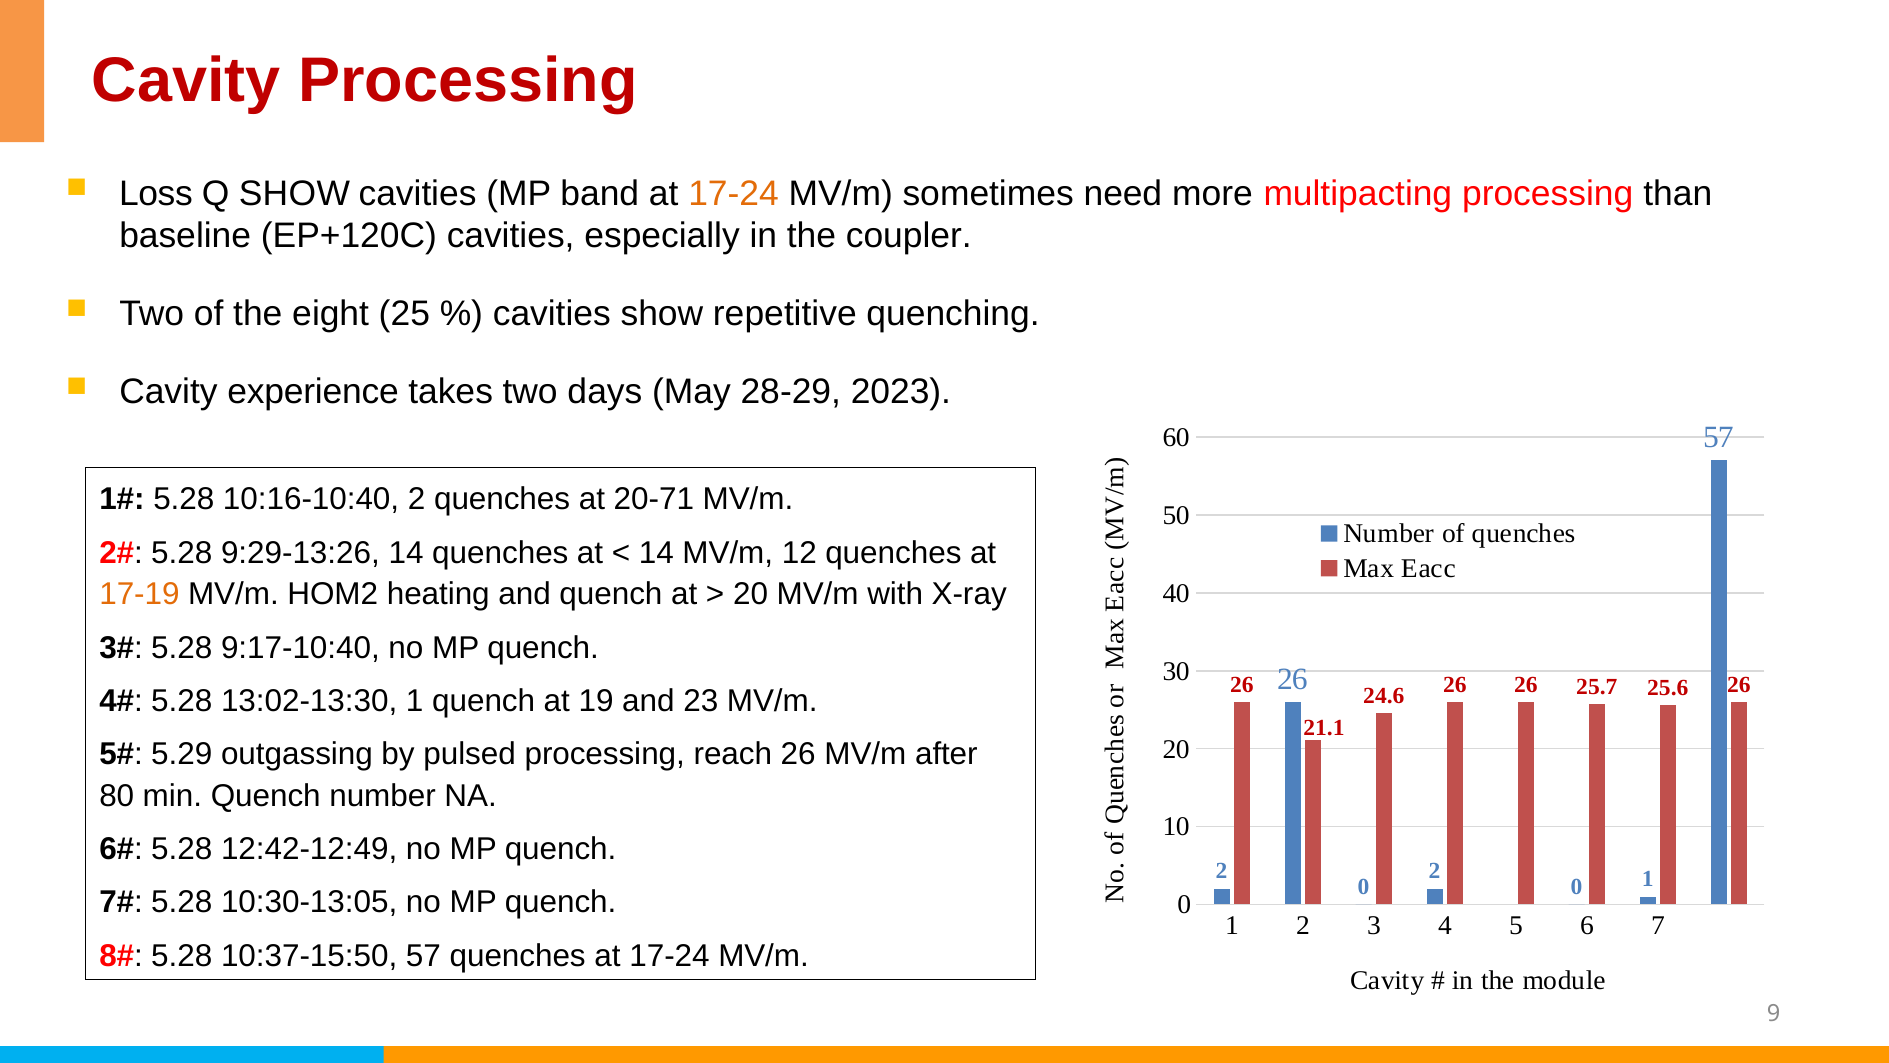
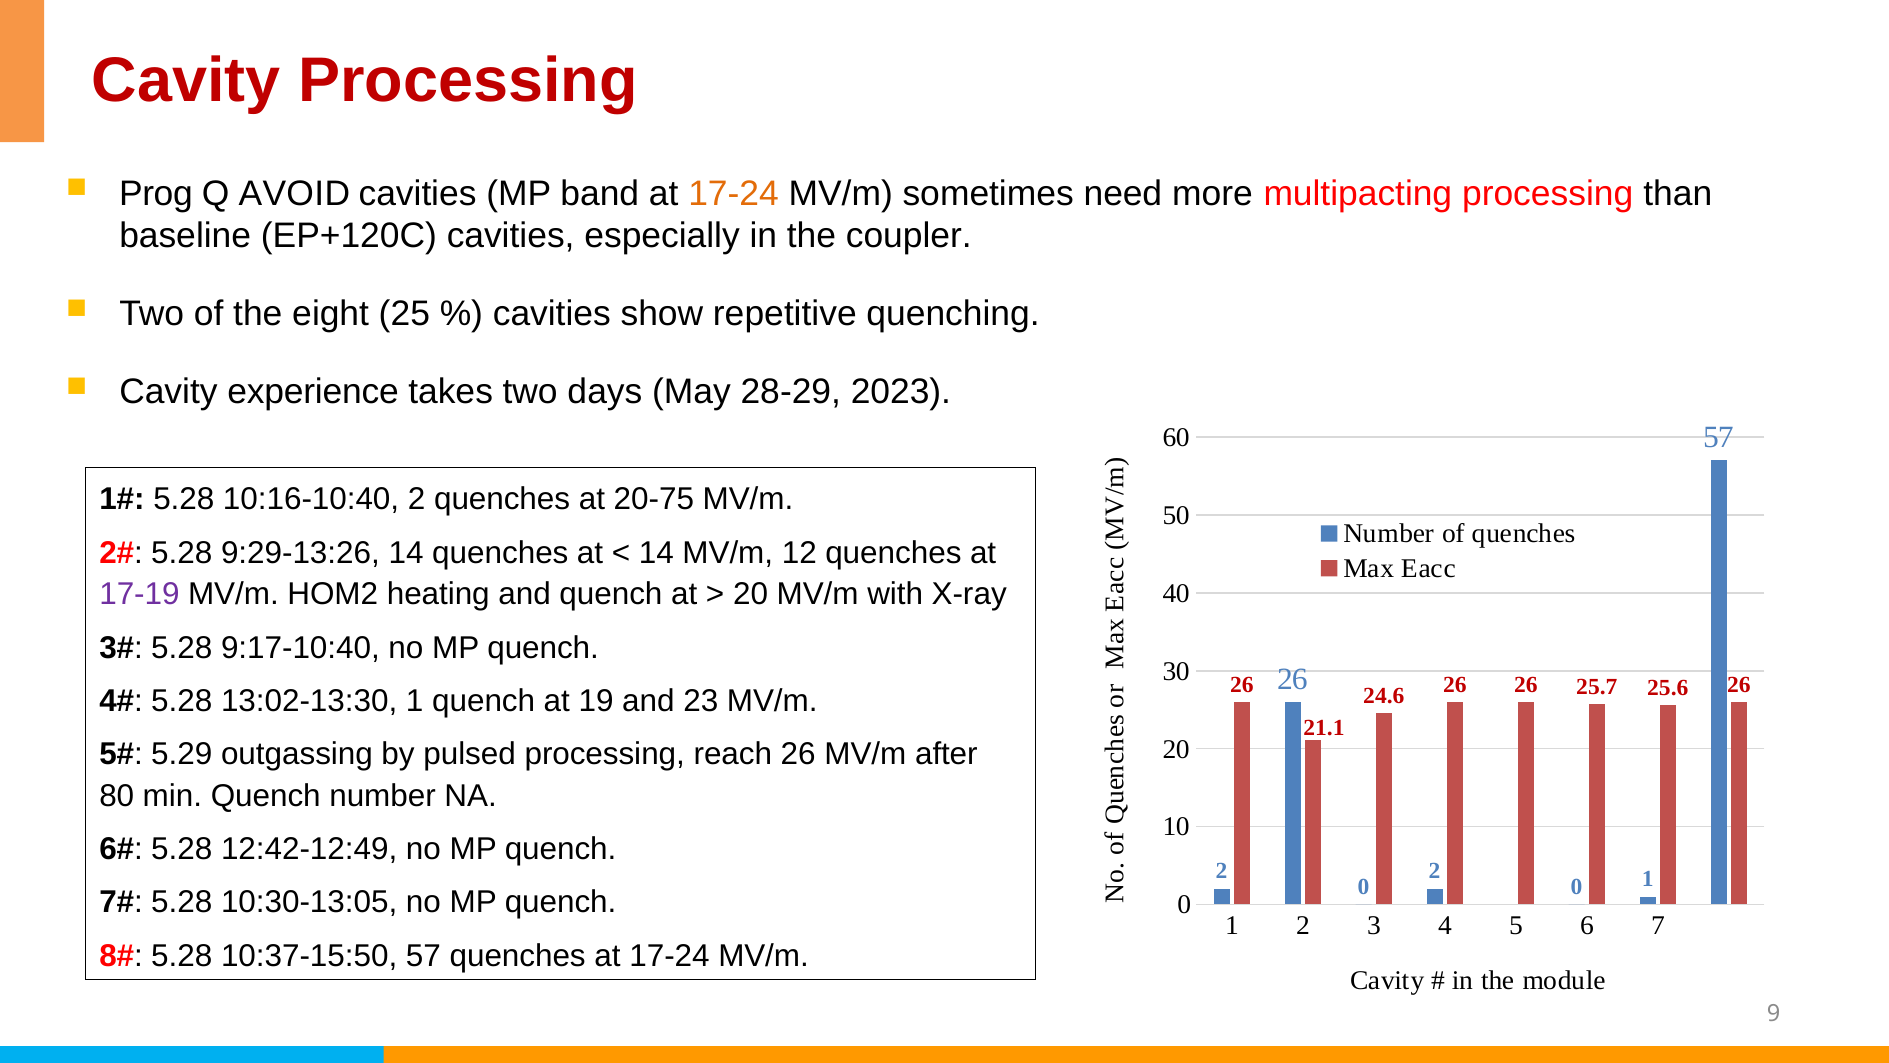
Loss: Loss -> Prog
Q SHOW: SHOW -> AVOID
20-71: 20-71 -> 20-75
17-19 colour: orange -> purple
